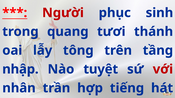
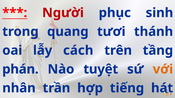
tông: tông -> cách
nhập: nhập -> phán
với colour: red -> orange
